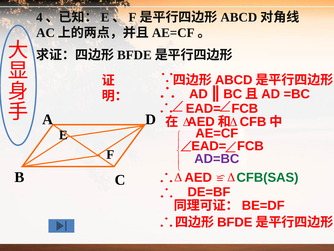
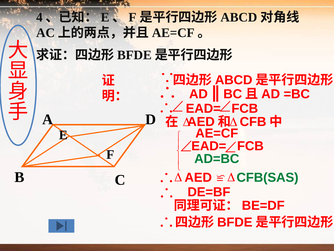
AD=BC colour: purple -> green
